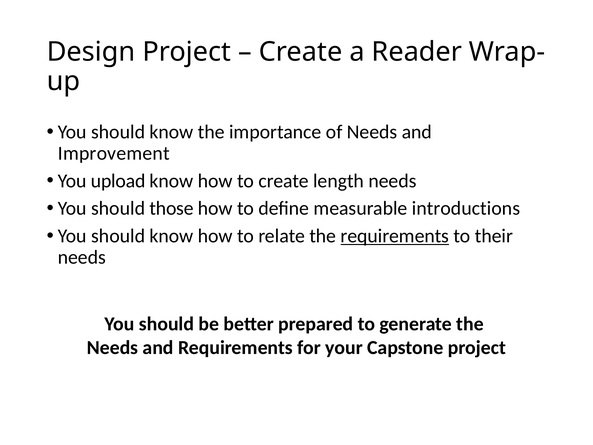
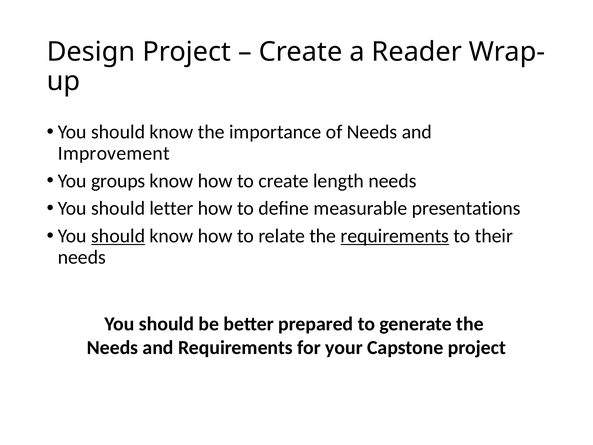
upload: upload -> groups
those: those -> letter
introductions: introductions -> presentations
should at (118, 236) underline: none -> present
